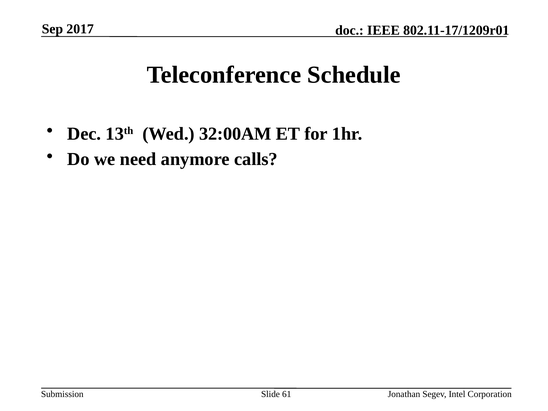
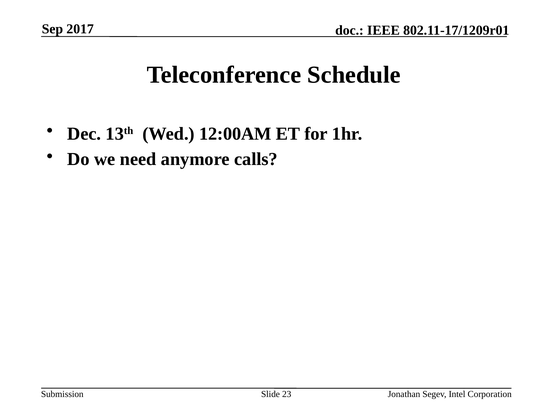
32:00AM: 32:00AM -> 12:00AM
61: 61 -> 23
